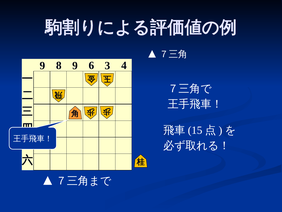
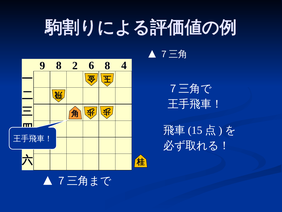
8 9: 9 -> 2
6 3: 3 -> 8
